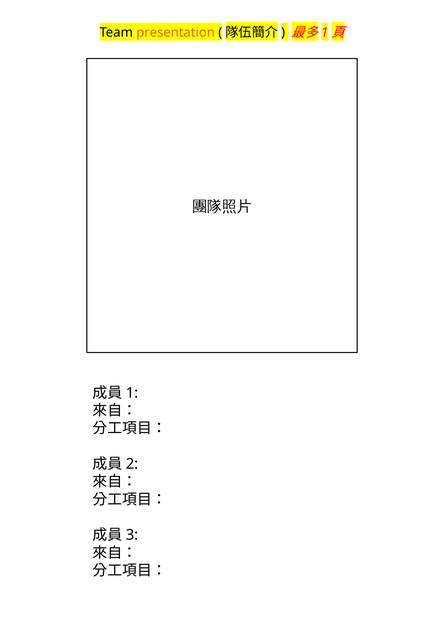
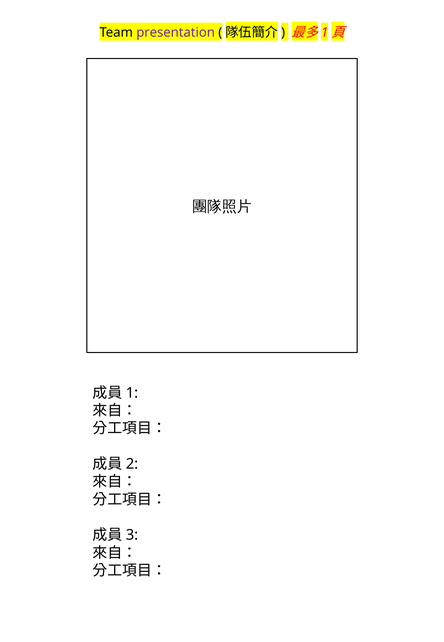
presentation colour: orange -> purple
